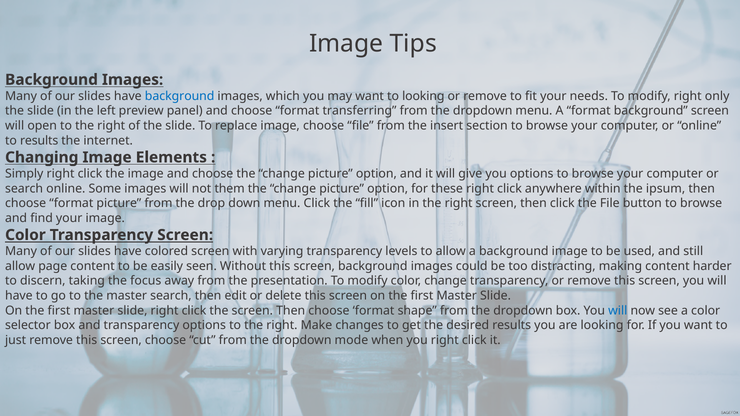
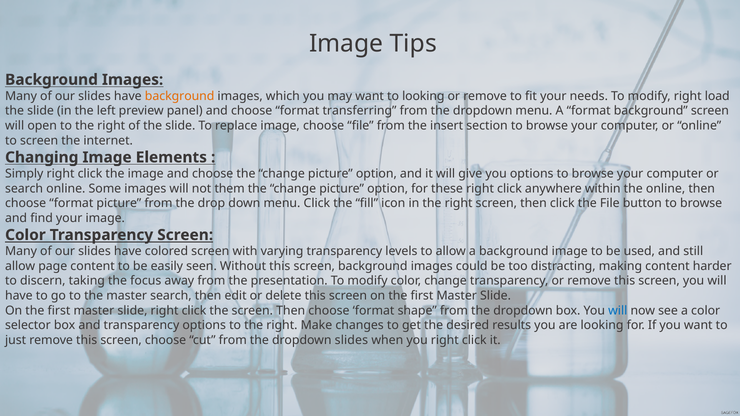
background at (180, 96) colour: blue -> orange
only: only -> load
to results: results -> screen
the ipsum: ipsum -> online
dropdown mode: mode -> slides
